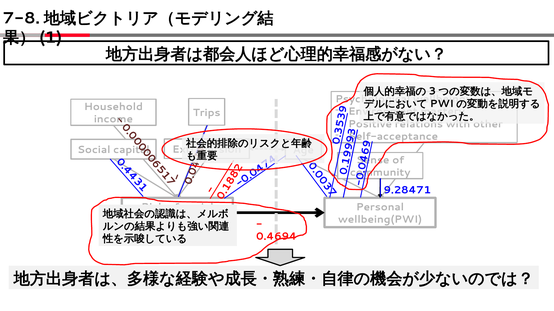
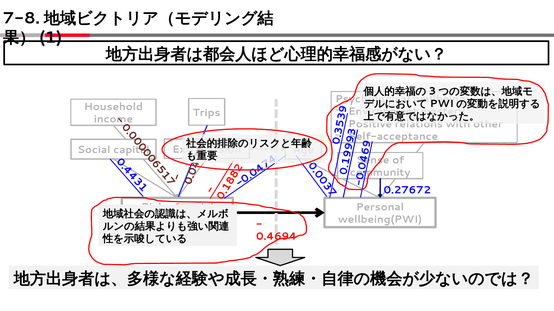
9.28471: 9.28471 -> 0.27672
